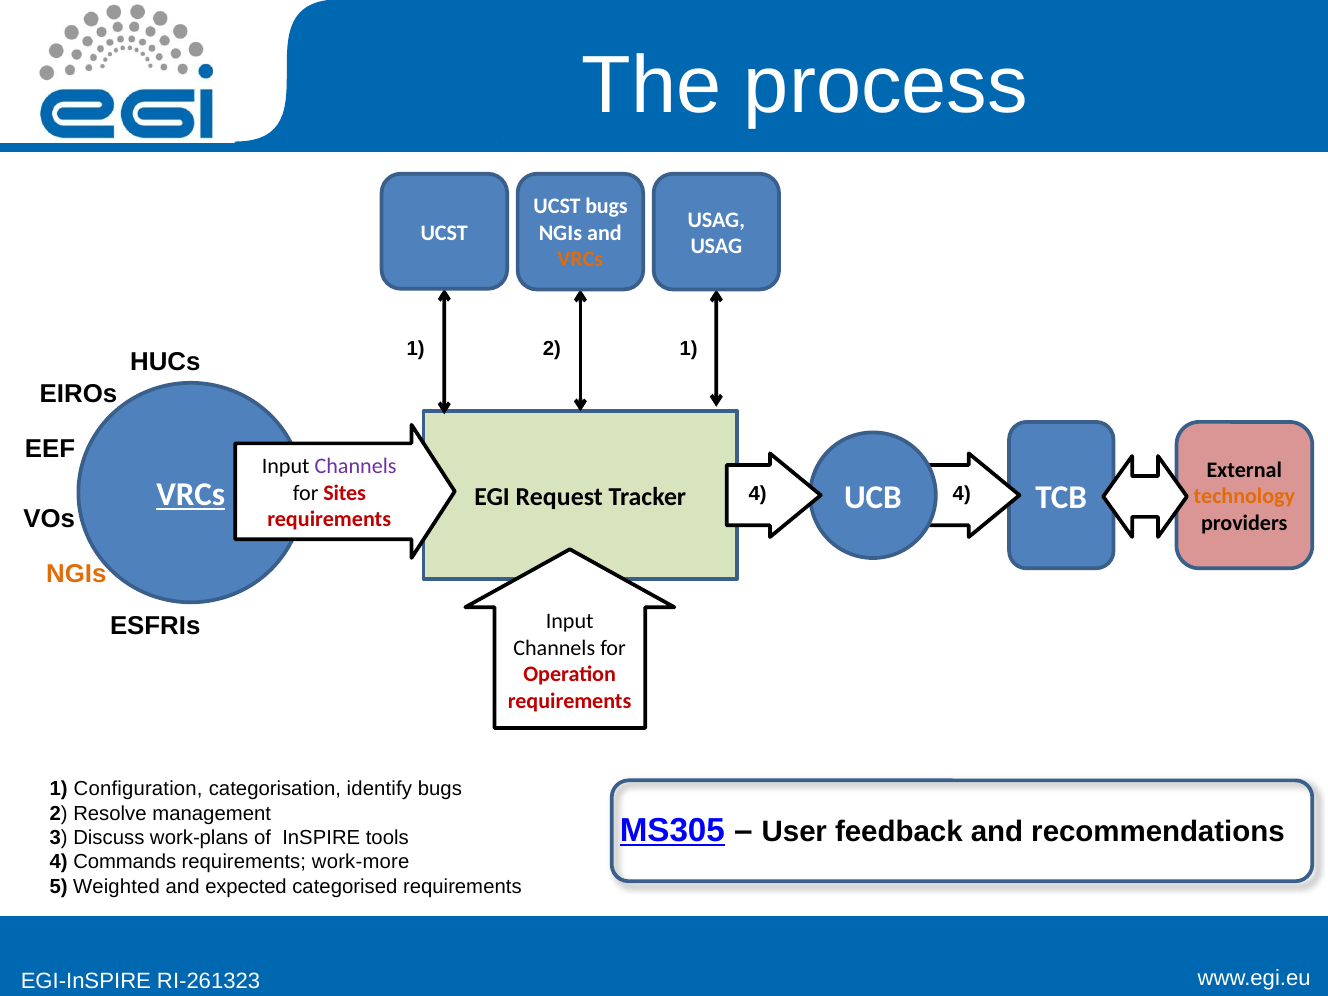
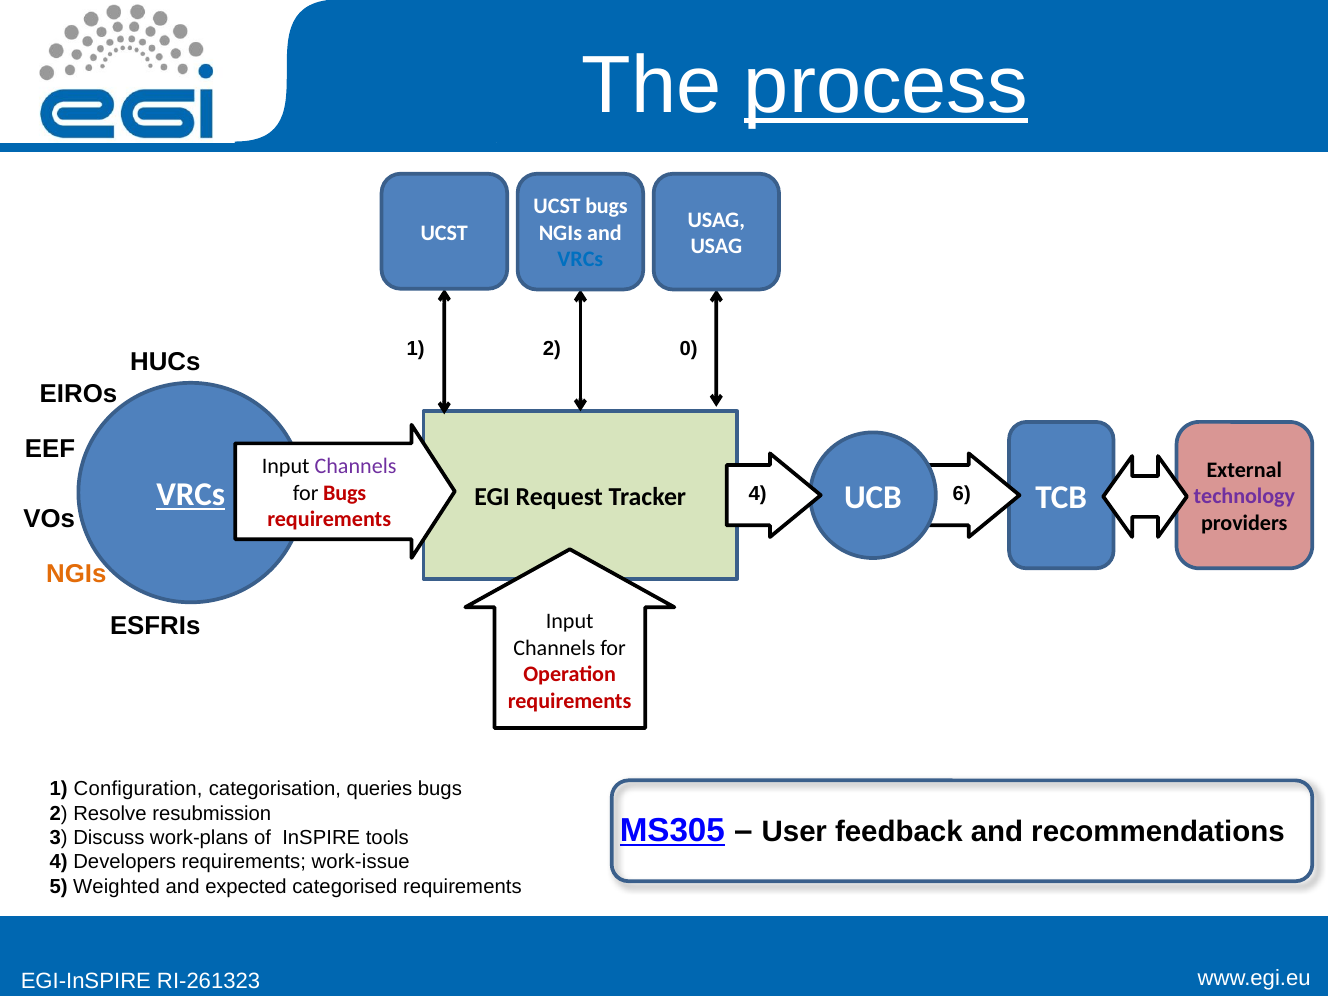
process underline: none -> present
VRCs at (580, 260) colour: orange -> blue
2 1: 1 -> 0
for Sites: Sites -> Bugs
4 4: 4 -> 6
technology colour: orange -> purple
identify: identify -> queries
management: management -> resubmission
Commands: Commands -> Developers
work-more: work-more -> work-issue
